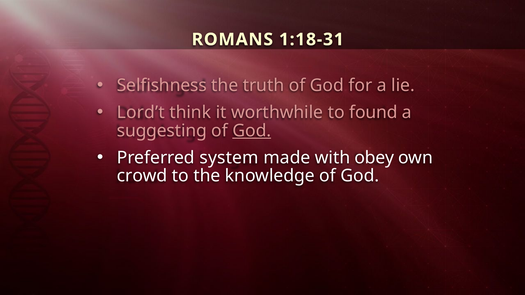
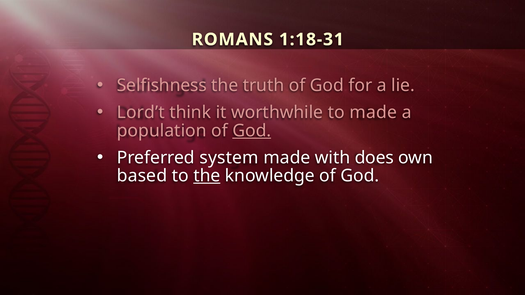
to found: found -> made
suggesting: suggesting -> population
obey: obey -> does
crowd: crowd -> based
the at (207, 176) underline: none -> present
